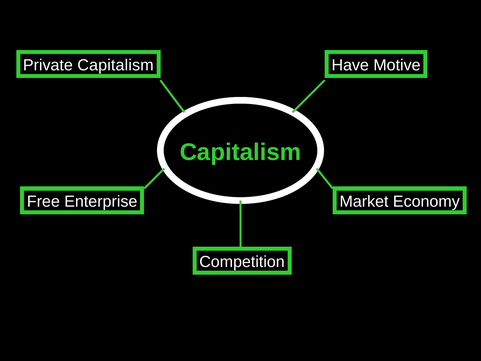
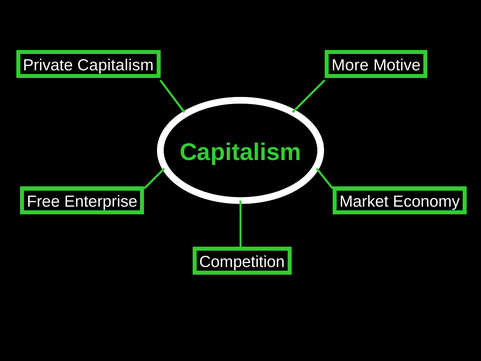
Have: Have -> More
